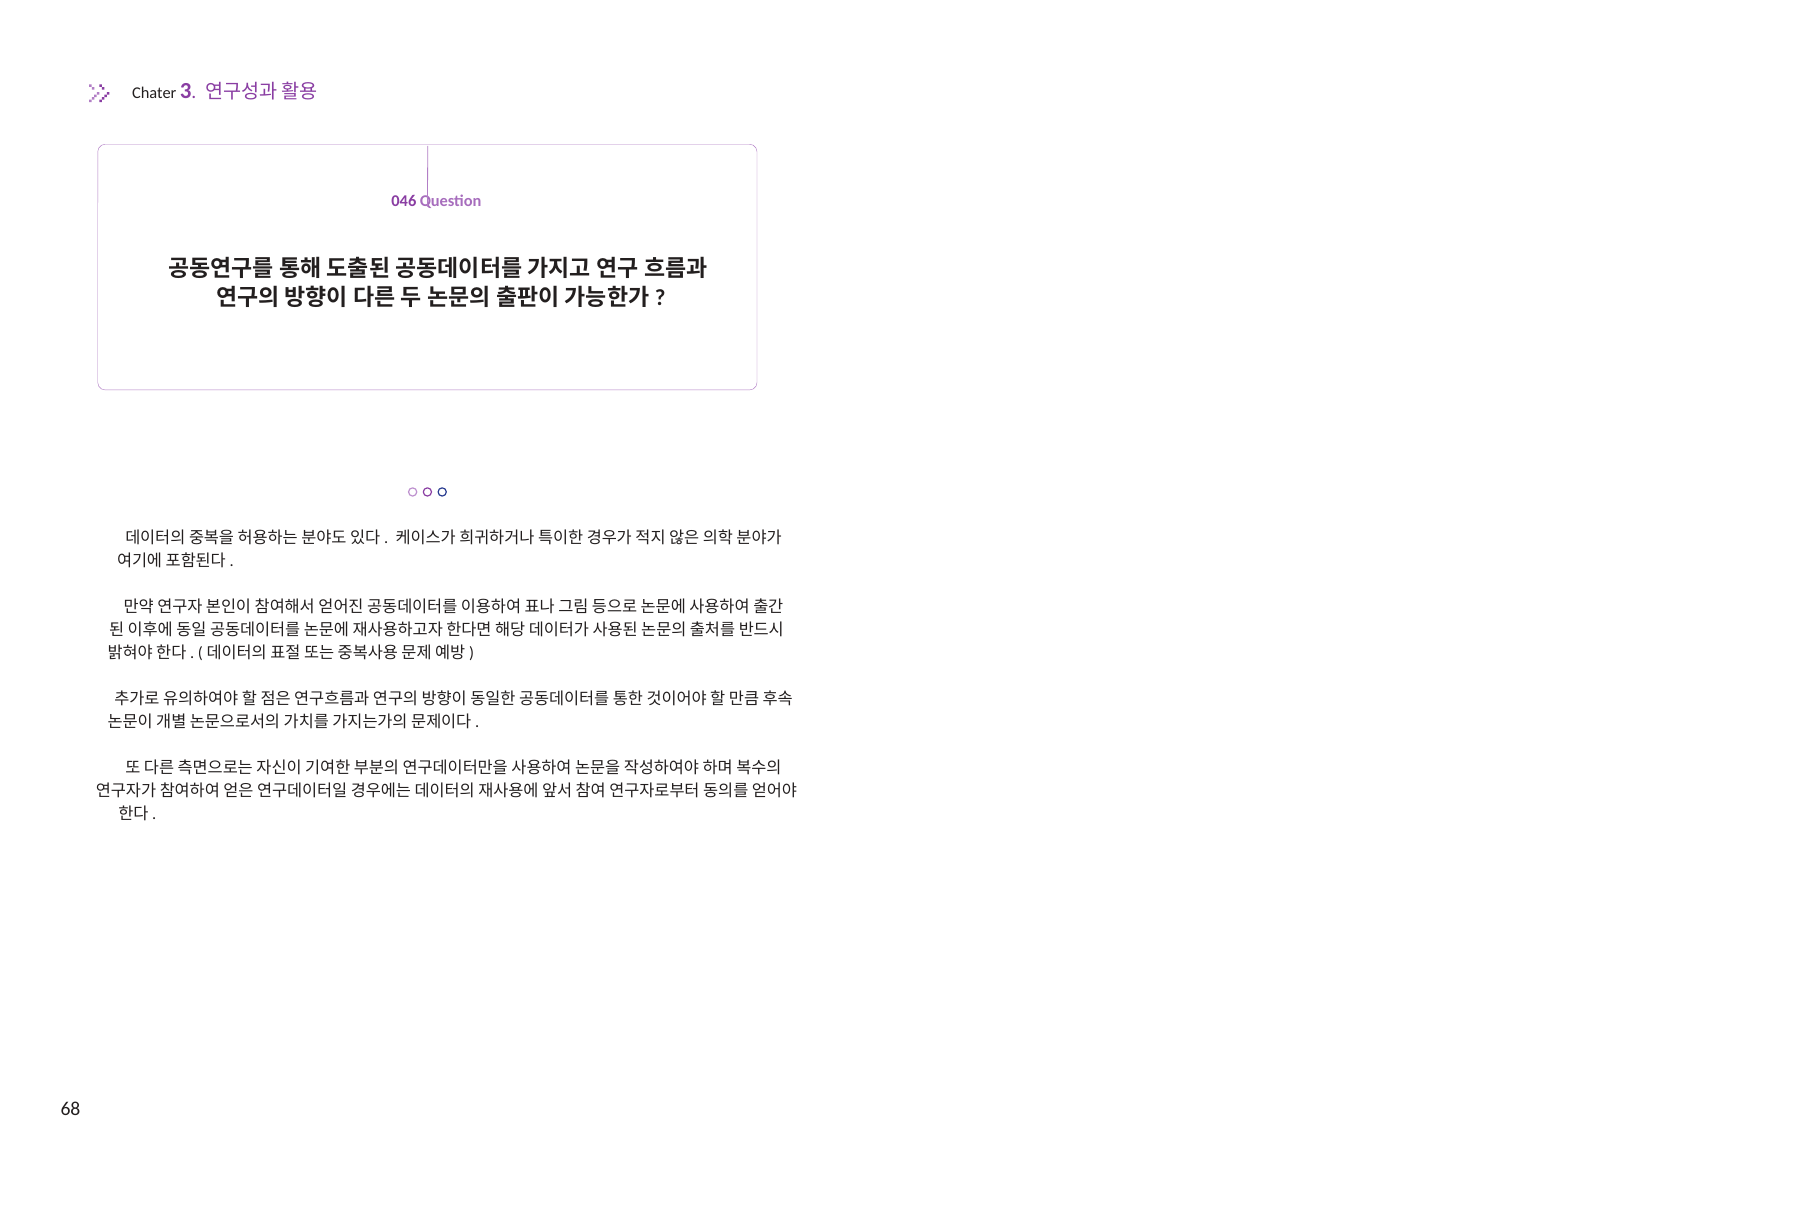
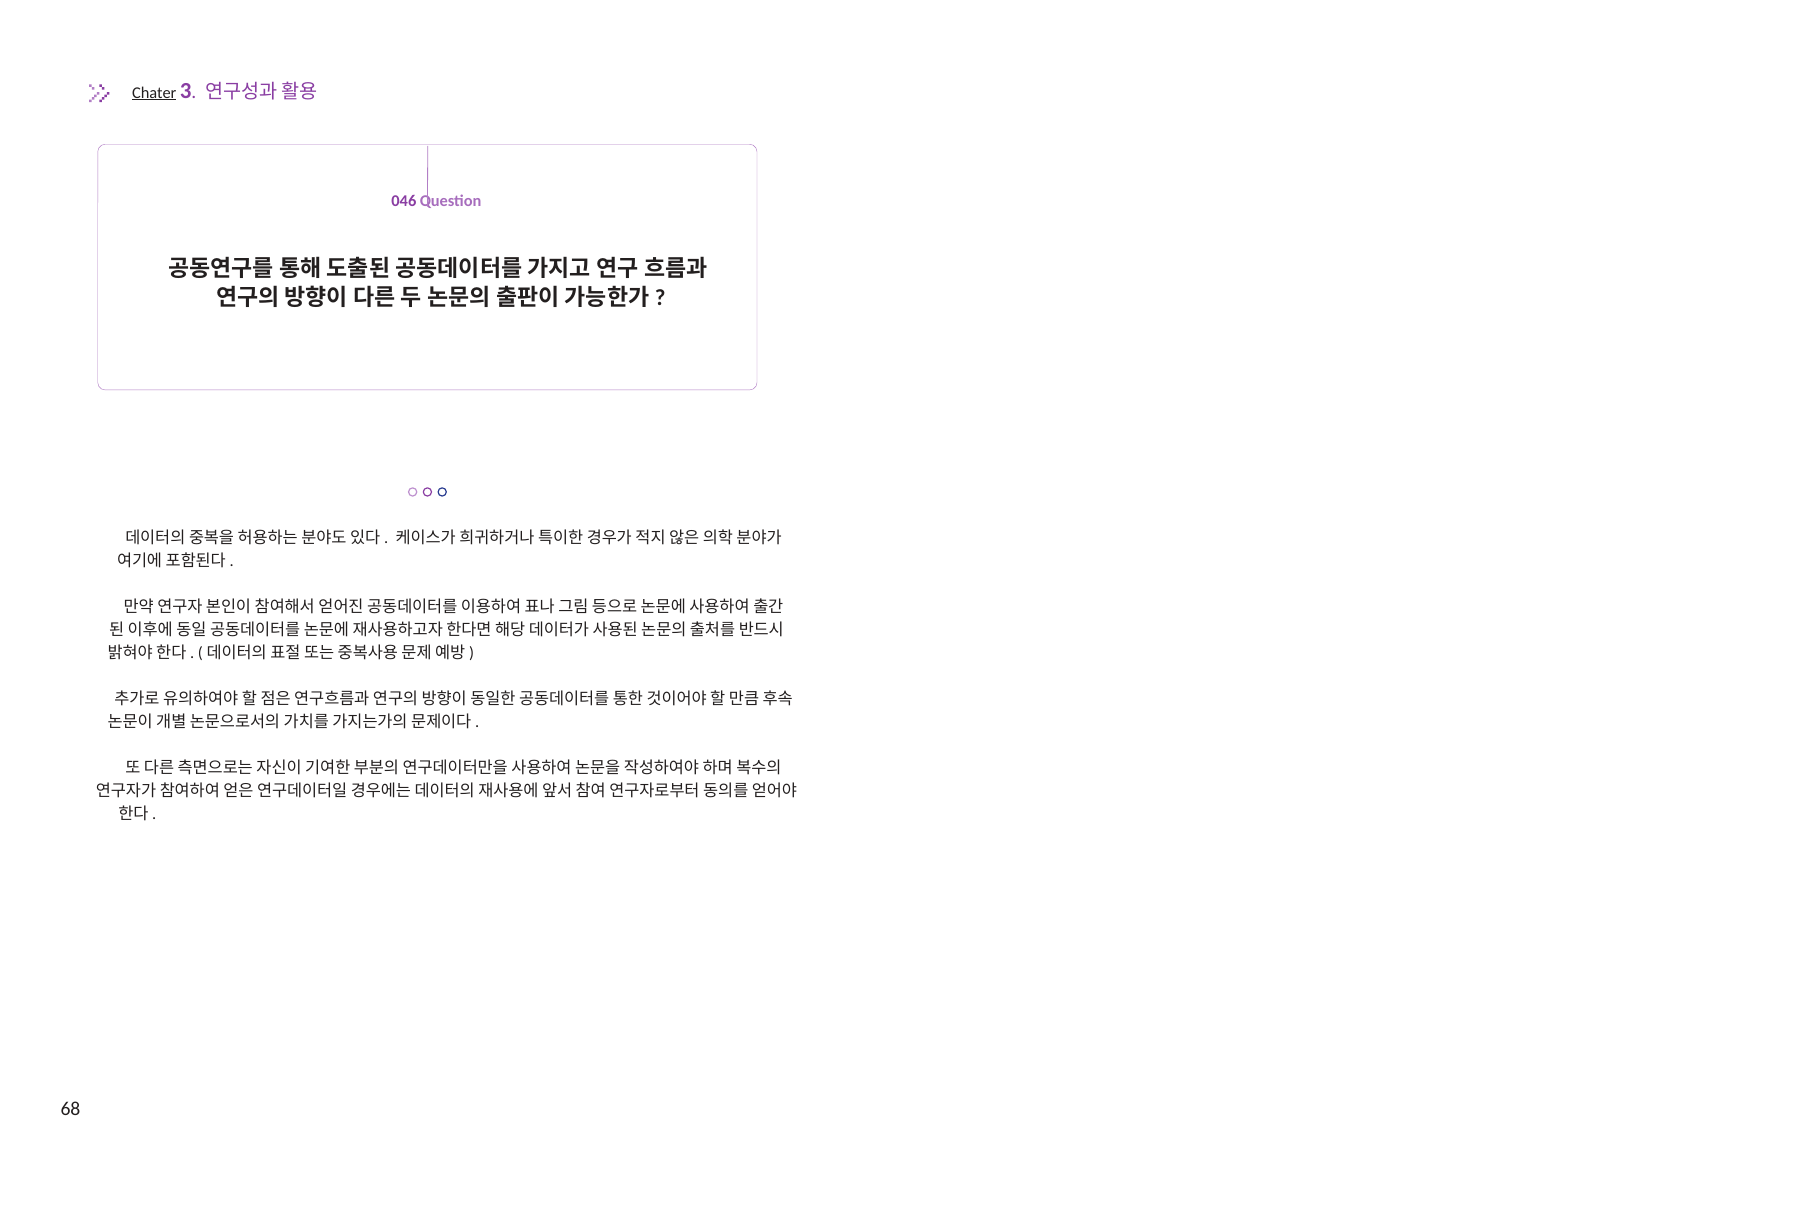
Chater underline: none -> present
